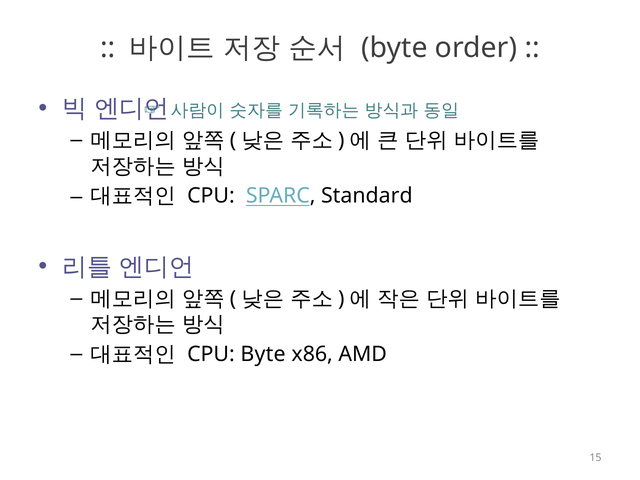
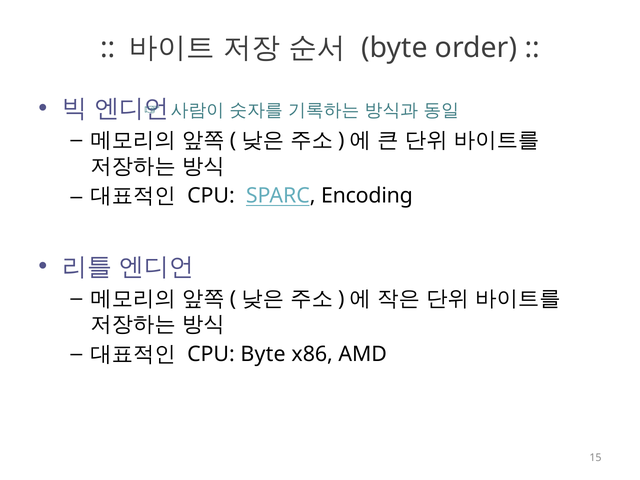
Standard: Standard -> Encoding
